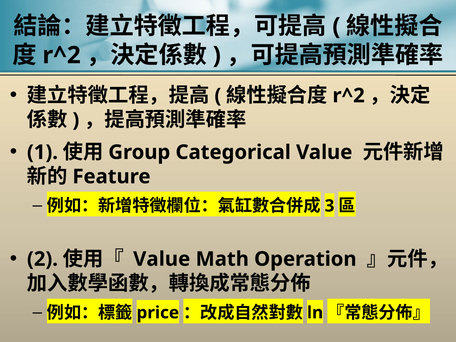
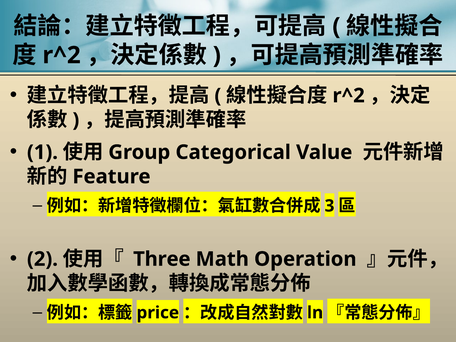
Value at (162, 259): Value -> Three
